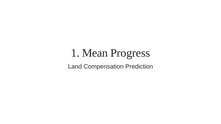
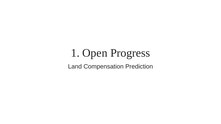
Mean: Mean -> Open
